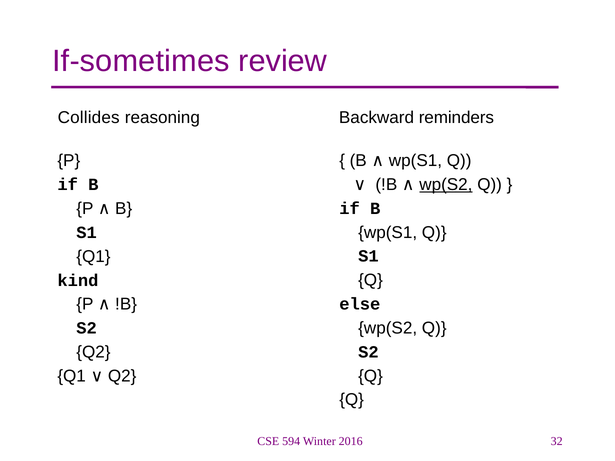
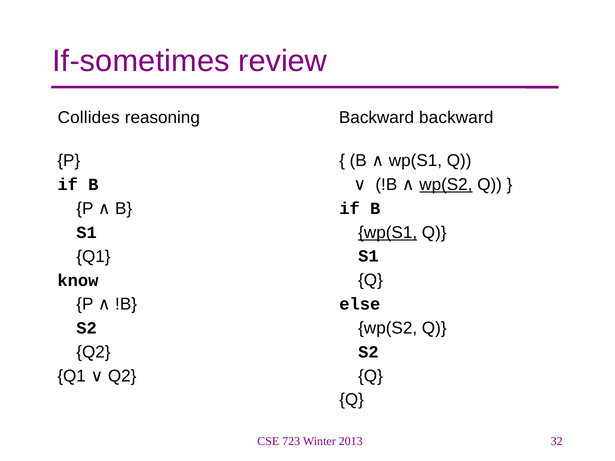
Backward reminders: reminders -> backward
wp(S1 at (388, 233) underline: none -> present
kind: kind -> know
594: 594 -> 723
2016: 2016 -> 2013
